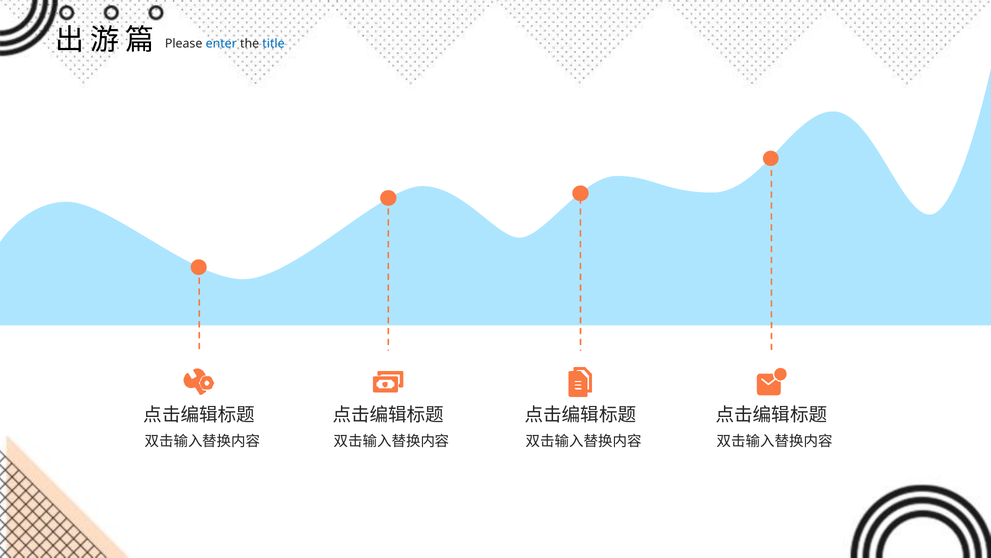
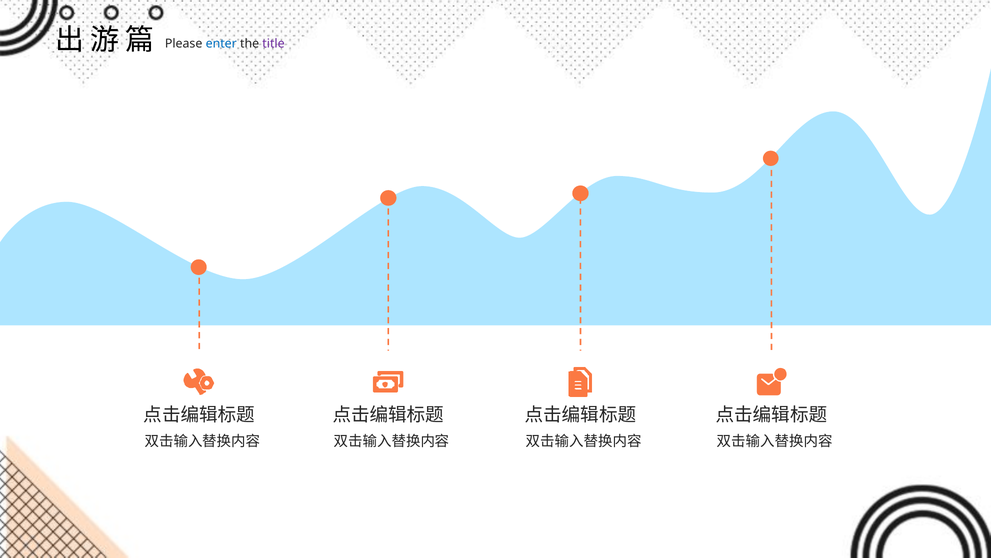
title colour: blue -> purple
